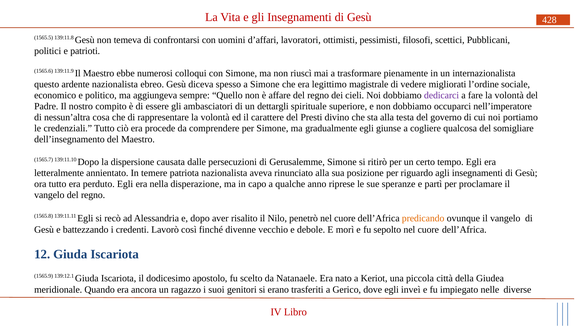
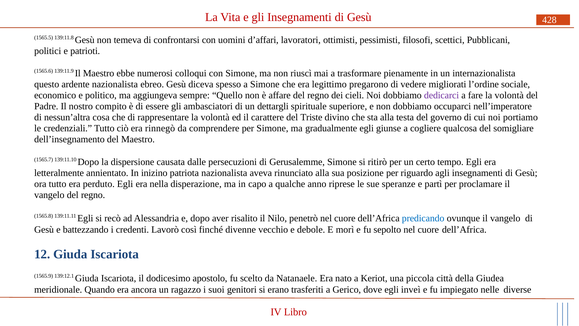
magistrale: magistrale -> pregarono
Presti: Presti -> Triste
procede: procede -> rinnegò
temere: temere -> inizino
predicando colour: orange -> blue
